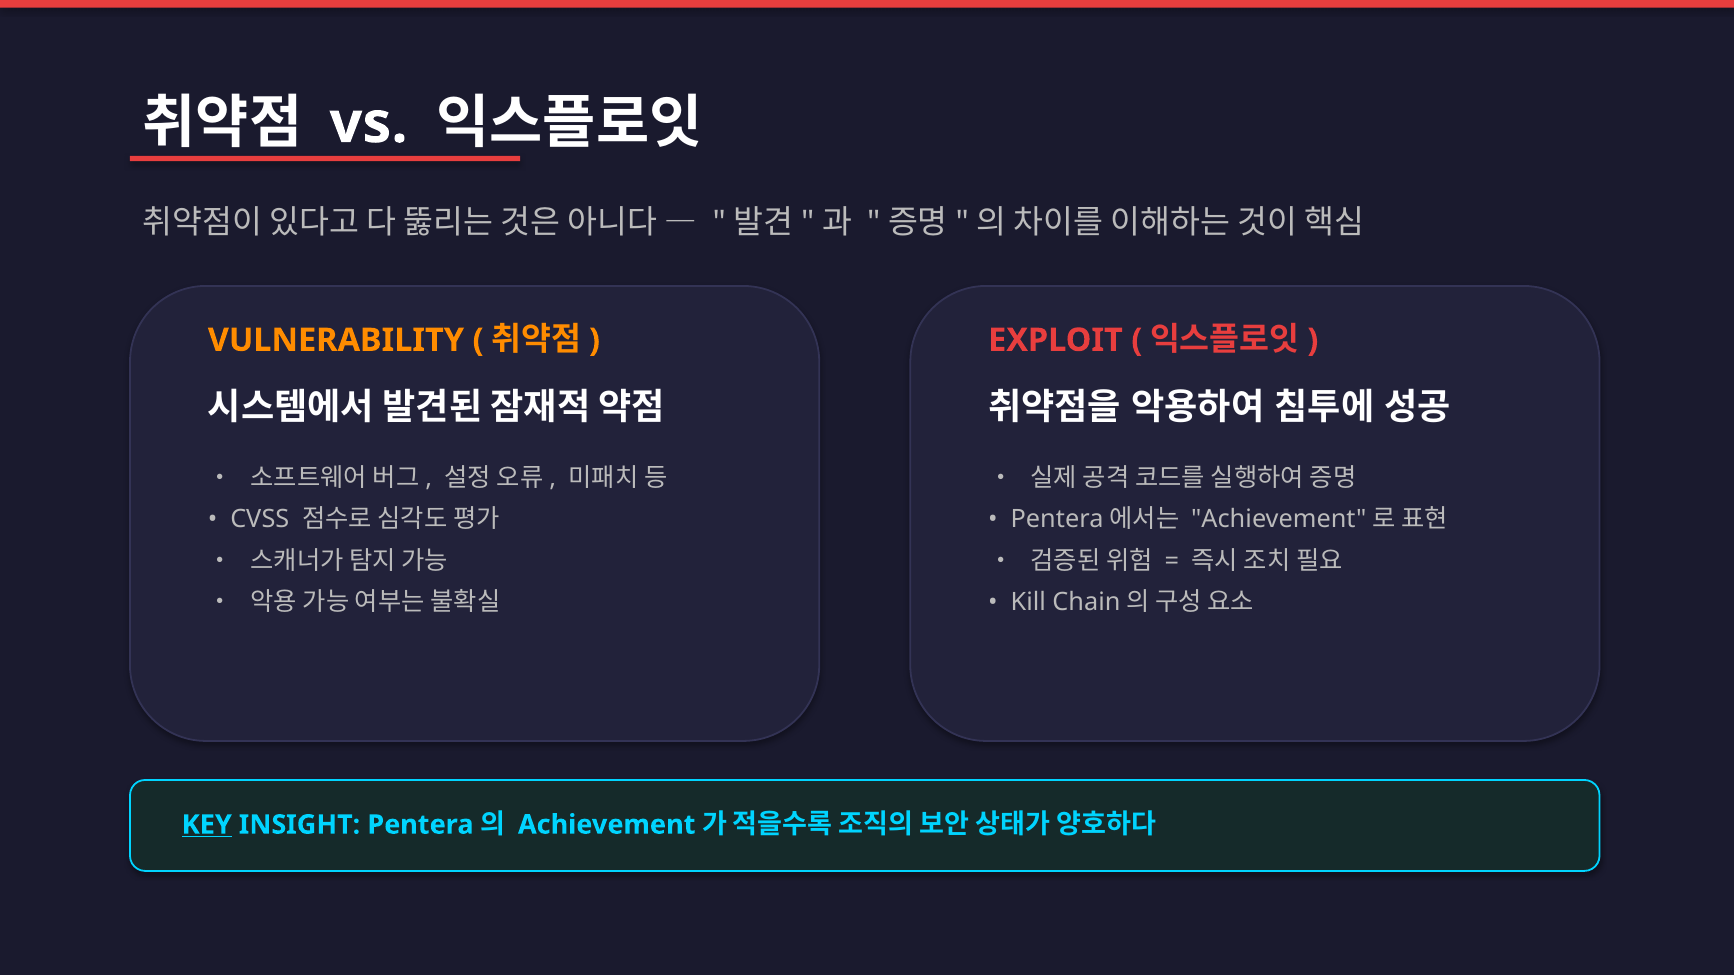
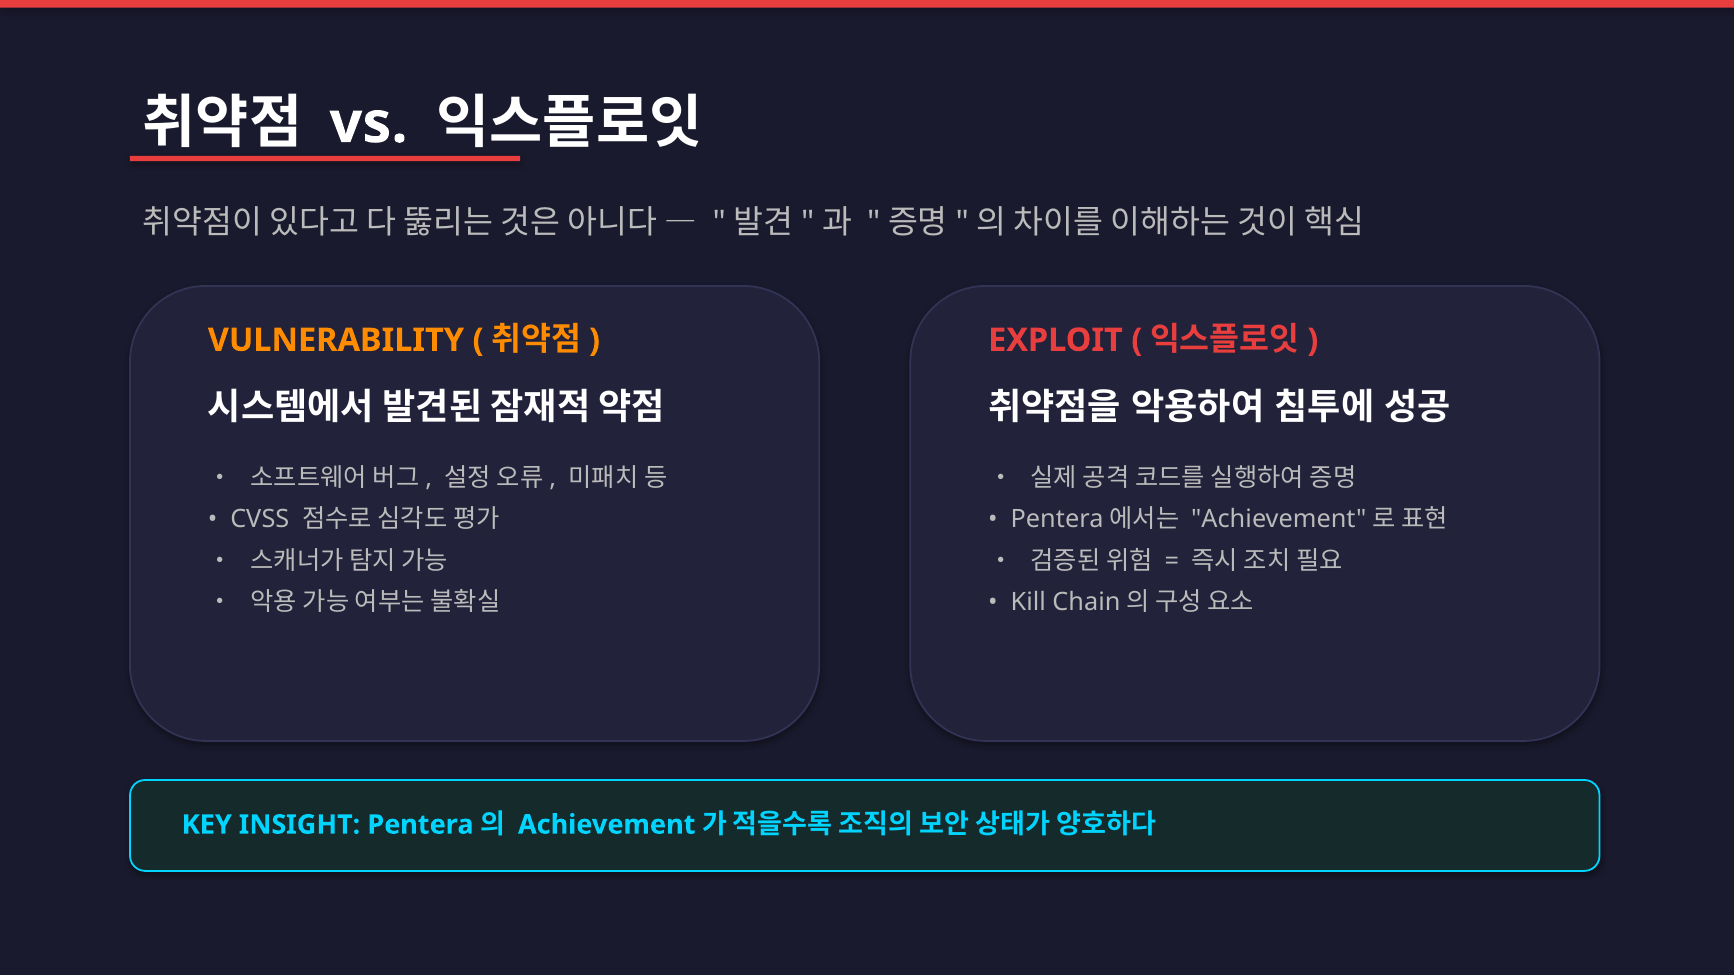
KEY underline: present -> none
